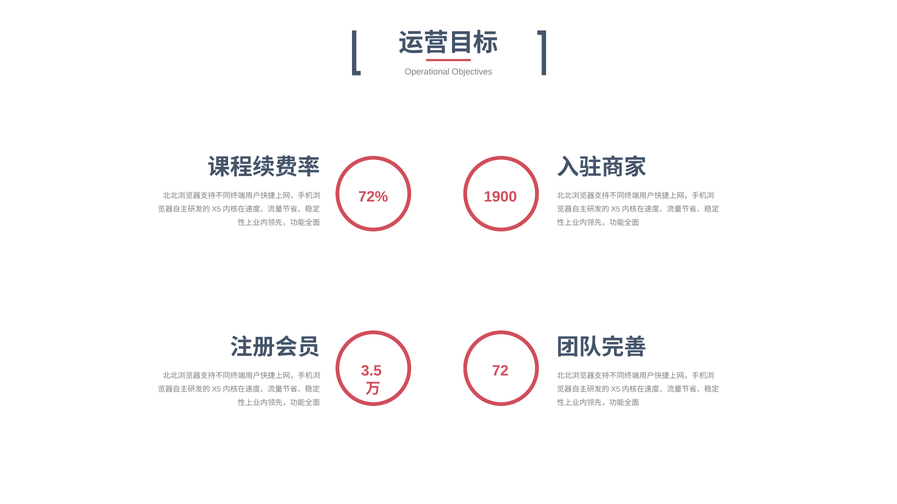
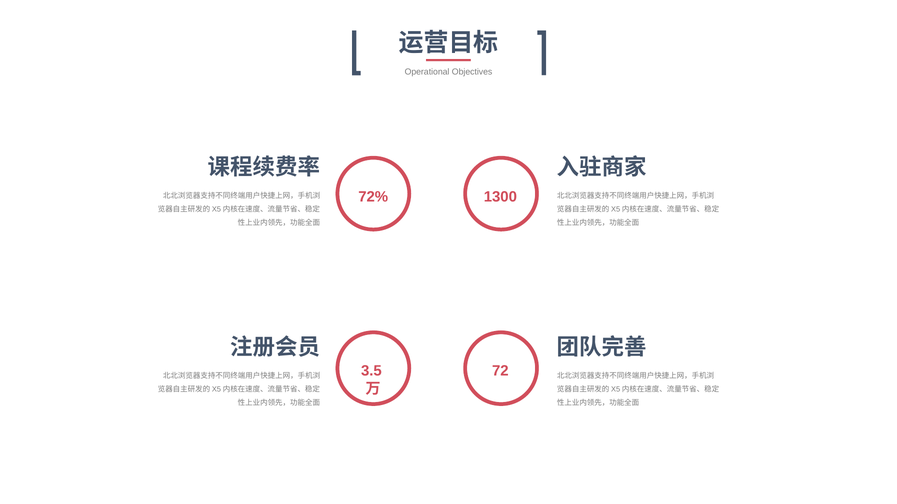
1900: 1900 -> 1300
